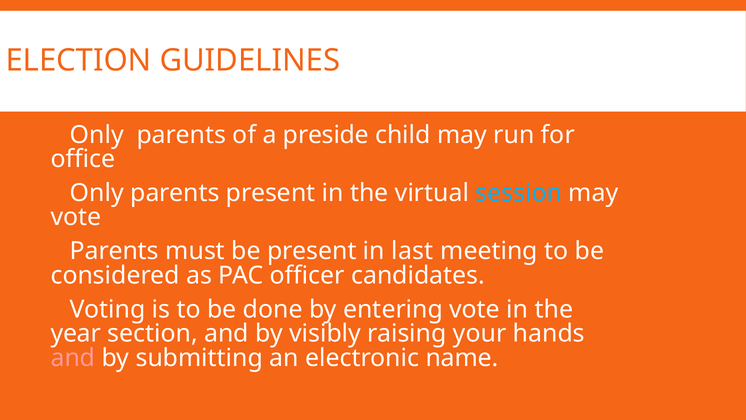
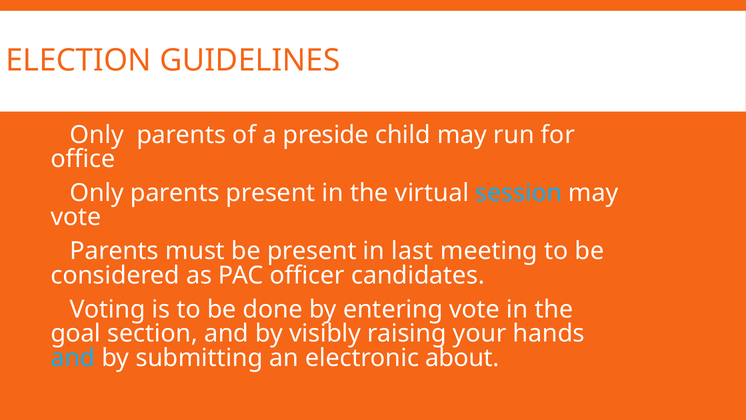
year: year -> goal
and at (73, 358) colour: pink -> light blue
name: name -> about
